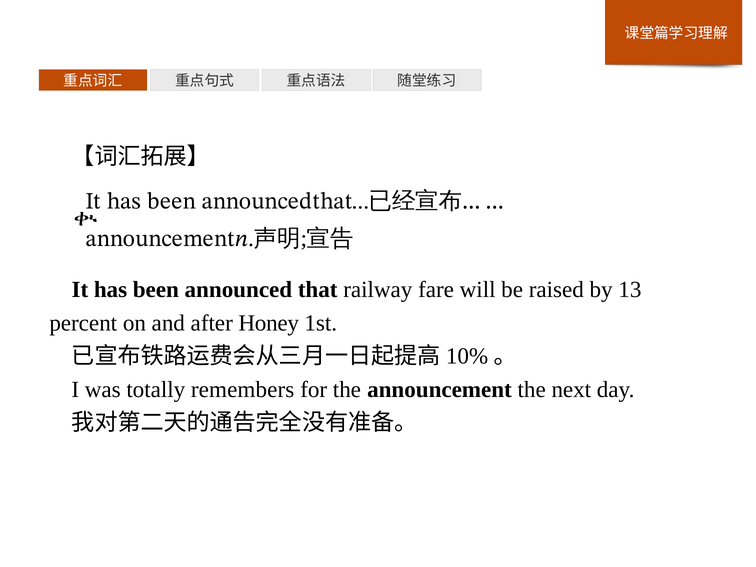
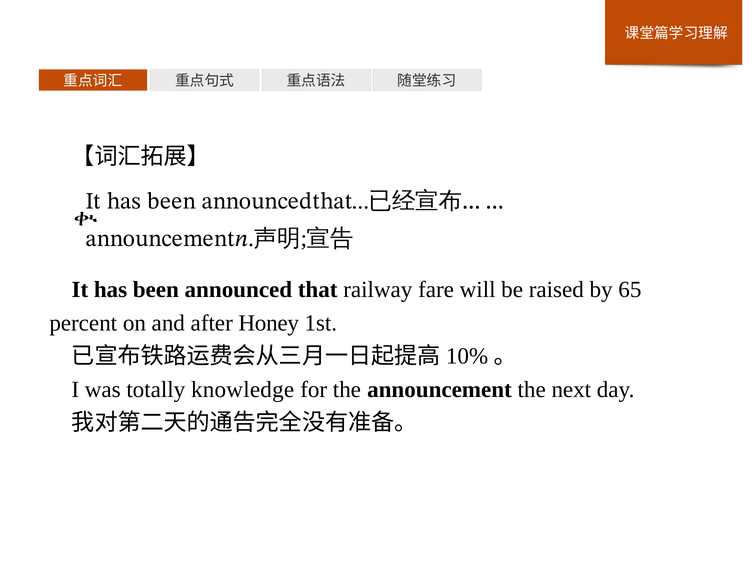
13: 13 -> 65
remembers: remembers -> knowledge
